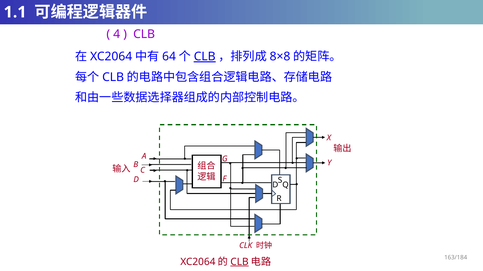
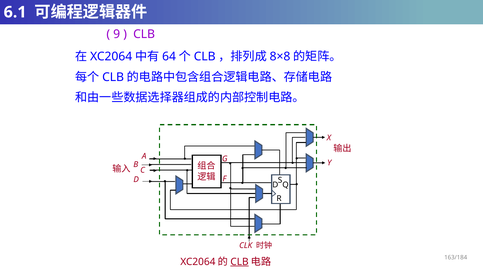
1.1: 1.1 -> 6.1
4: 4 -> 9
CLB at (205, 57) underline: present -> none
